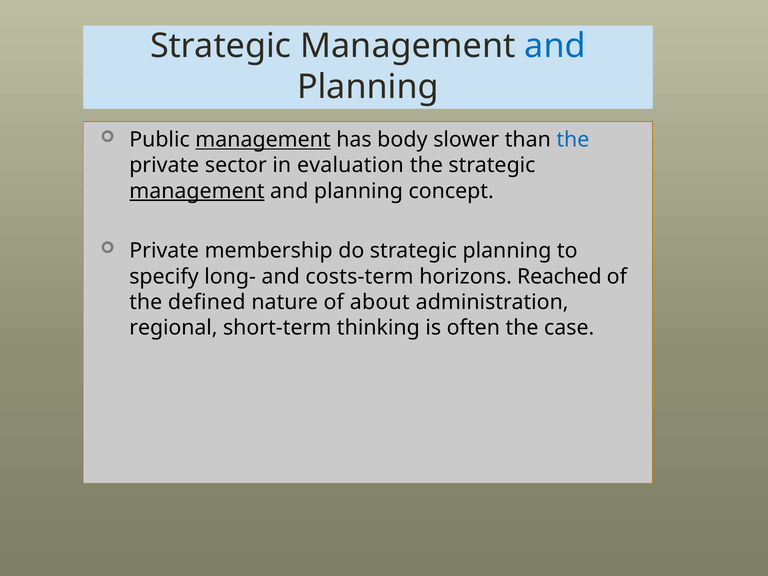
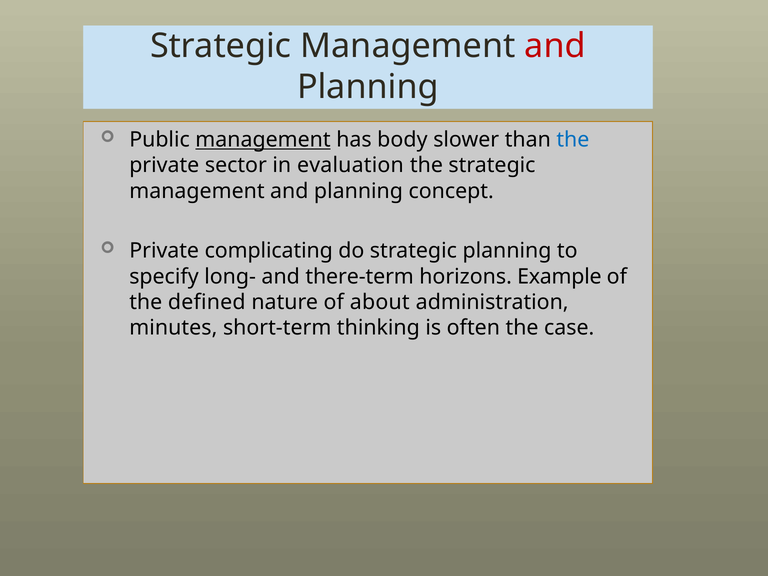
and at (555, 46) colour: blue -> red
management at (197, 191) underline: present -> none
membership: membership -> complicating
costs-term: costs-term -> there-term
Reached: Reached -> Example
regional: regional -> minutes
